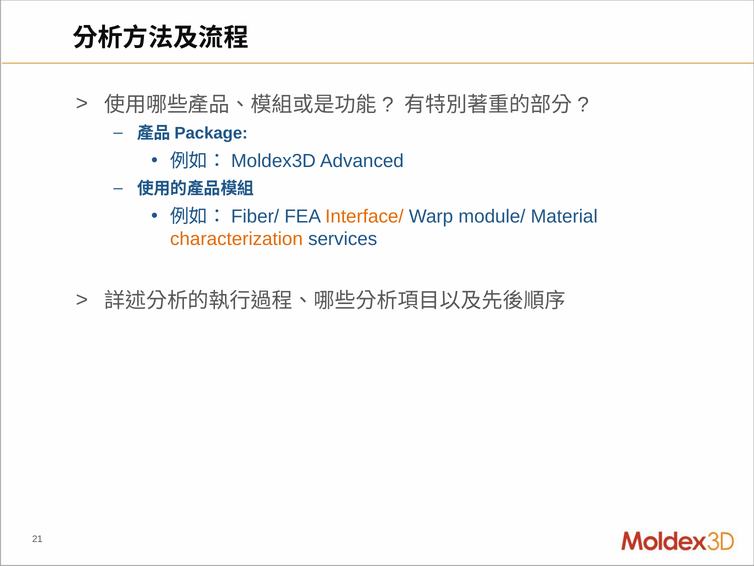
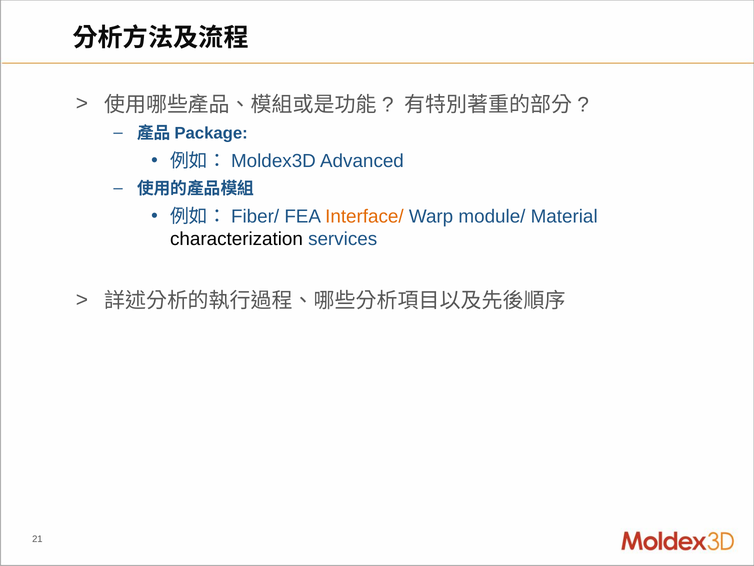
characterization colour: orange -> black
